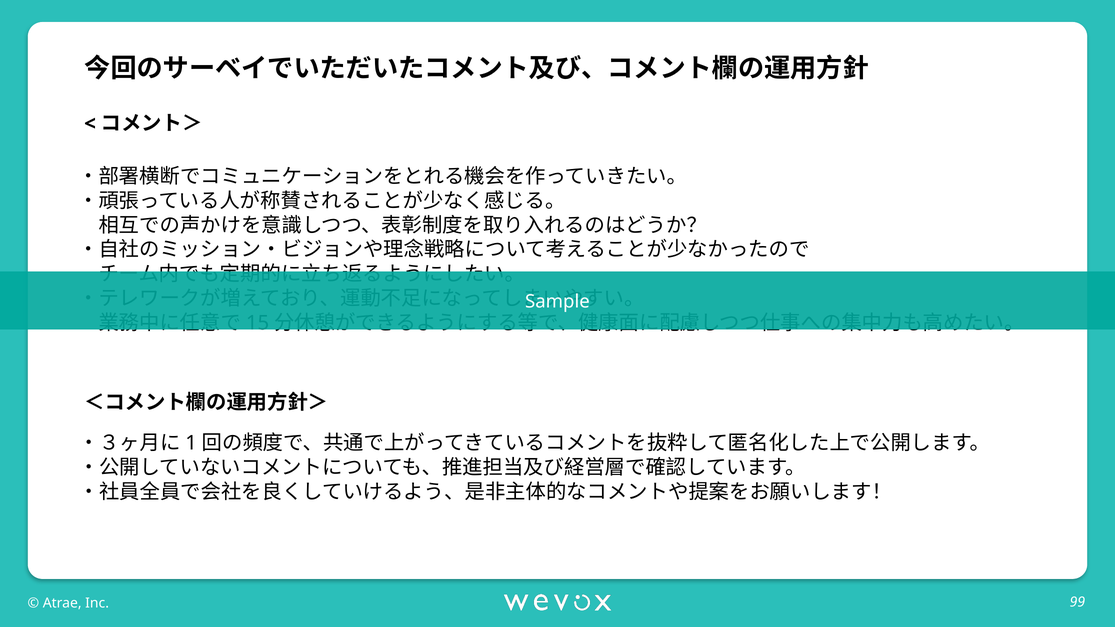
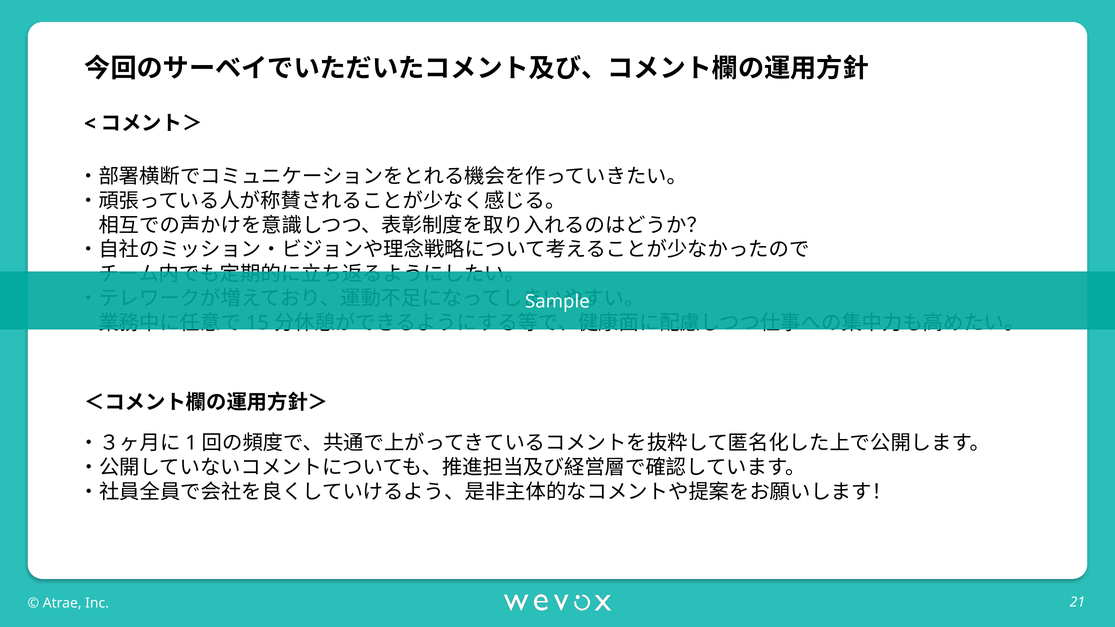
99: 99 -> 21
